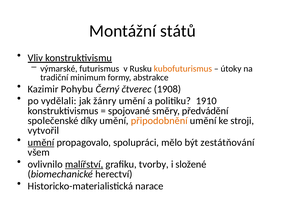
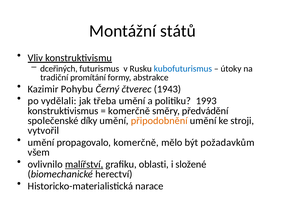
výmarské: výmarské -> dceřiných
kubofuturismus colour: orange -> blue
minimum: minimum -> promítání
1908: 1908 -> 1943
žánry: žánry -> třeba
1910: 1910 -> 1993
spojované at (129, 111): spojované -> komerčně
umění at (41, 142) underline: present -> none
propagovalo spolupráci: spolupráci -> komerčně
zestátňování: zestátňování -> požadavkům
tvorby: tvorby -> oblasti
